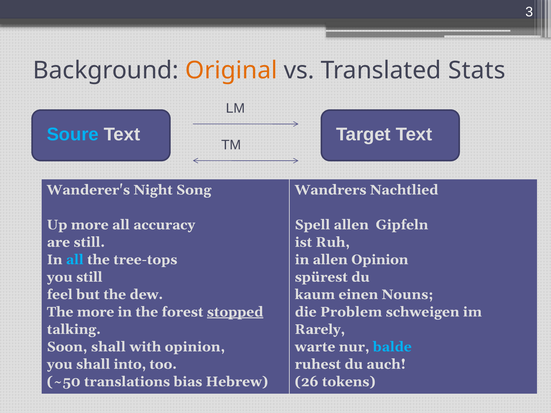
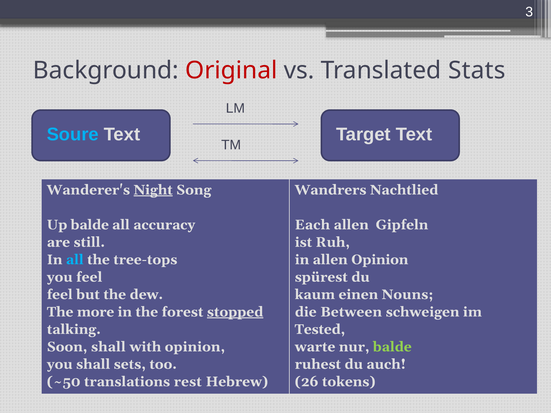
Original colour: orange -> red
Night underline: none -> present
Up more: more -> balde
Spell: Spell -> Each
you still: still -> feel
Problem: Problem -> Between
Rarely: Rarely -> Tested
balde at (392, 347) colour: light blue -> light green
into: into -> sets
bias: bias -> rest
